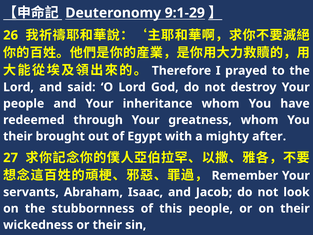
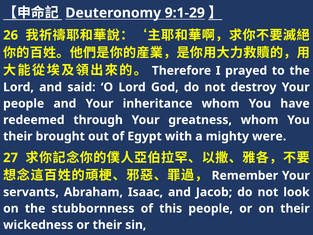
after: after -> were
